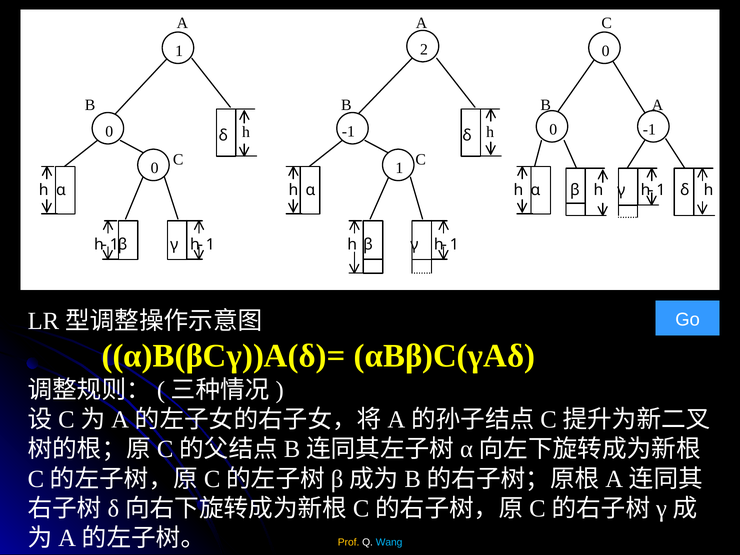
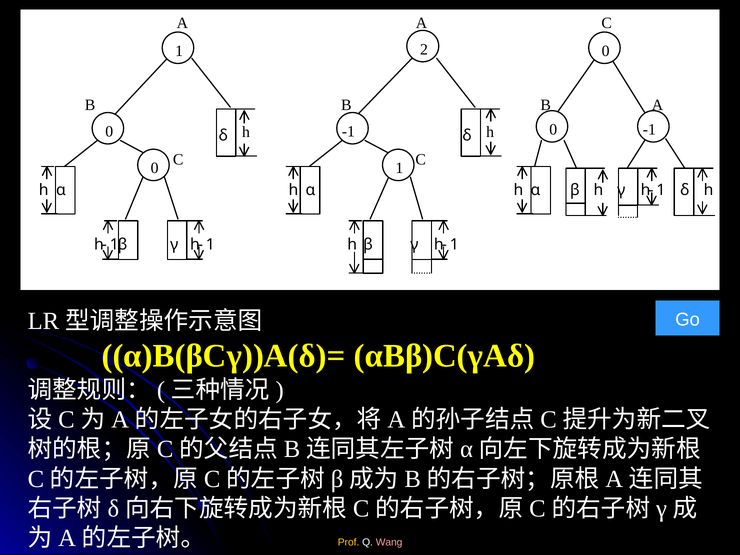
Wang colour: light blue -> pink
